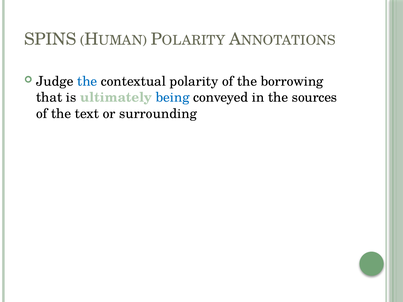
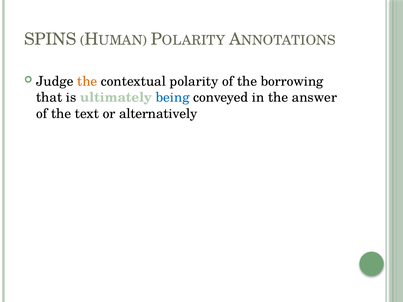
the at (87, 82) colour: blue -> orange
sources: sources -> answer
surrounding: surrounding -> alternatively
